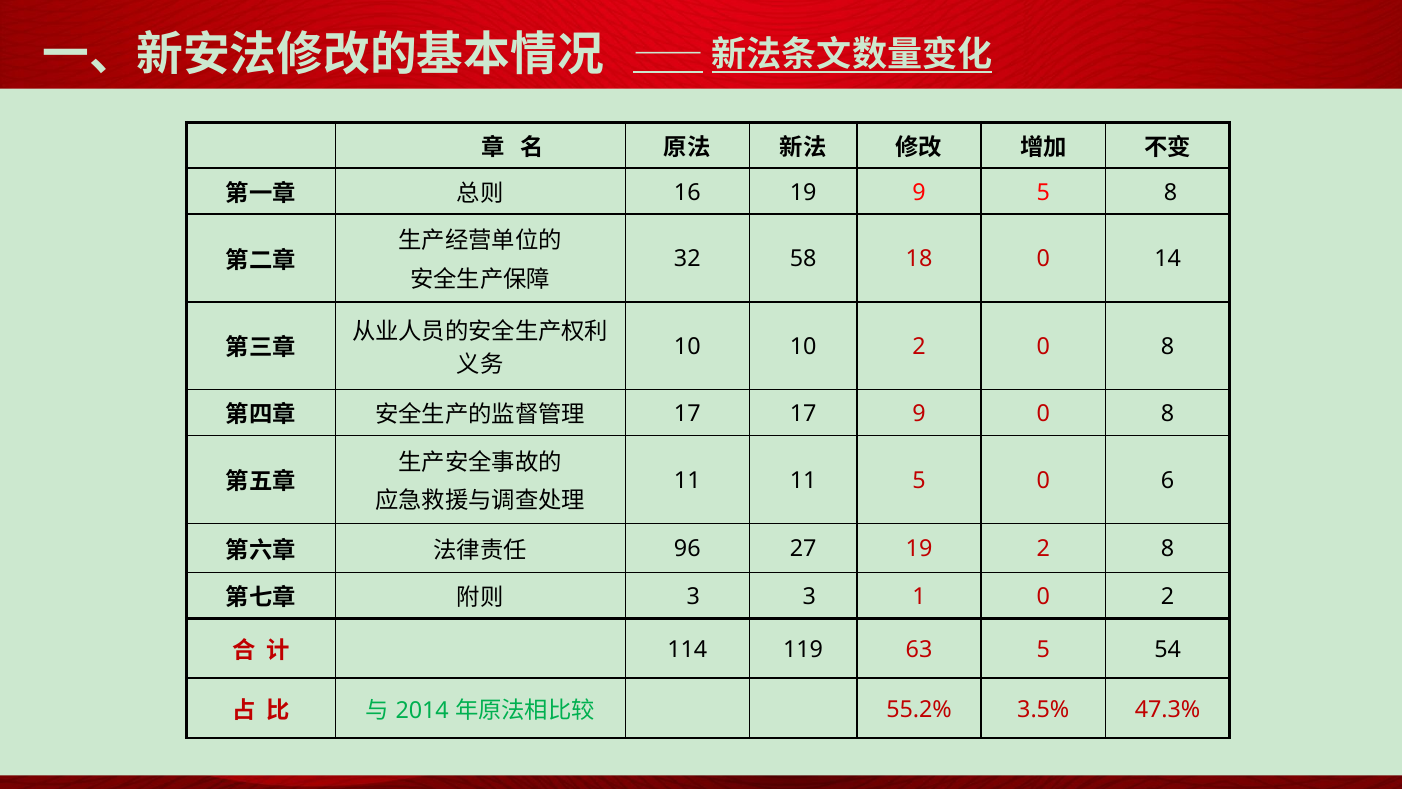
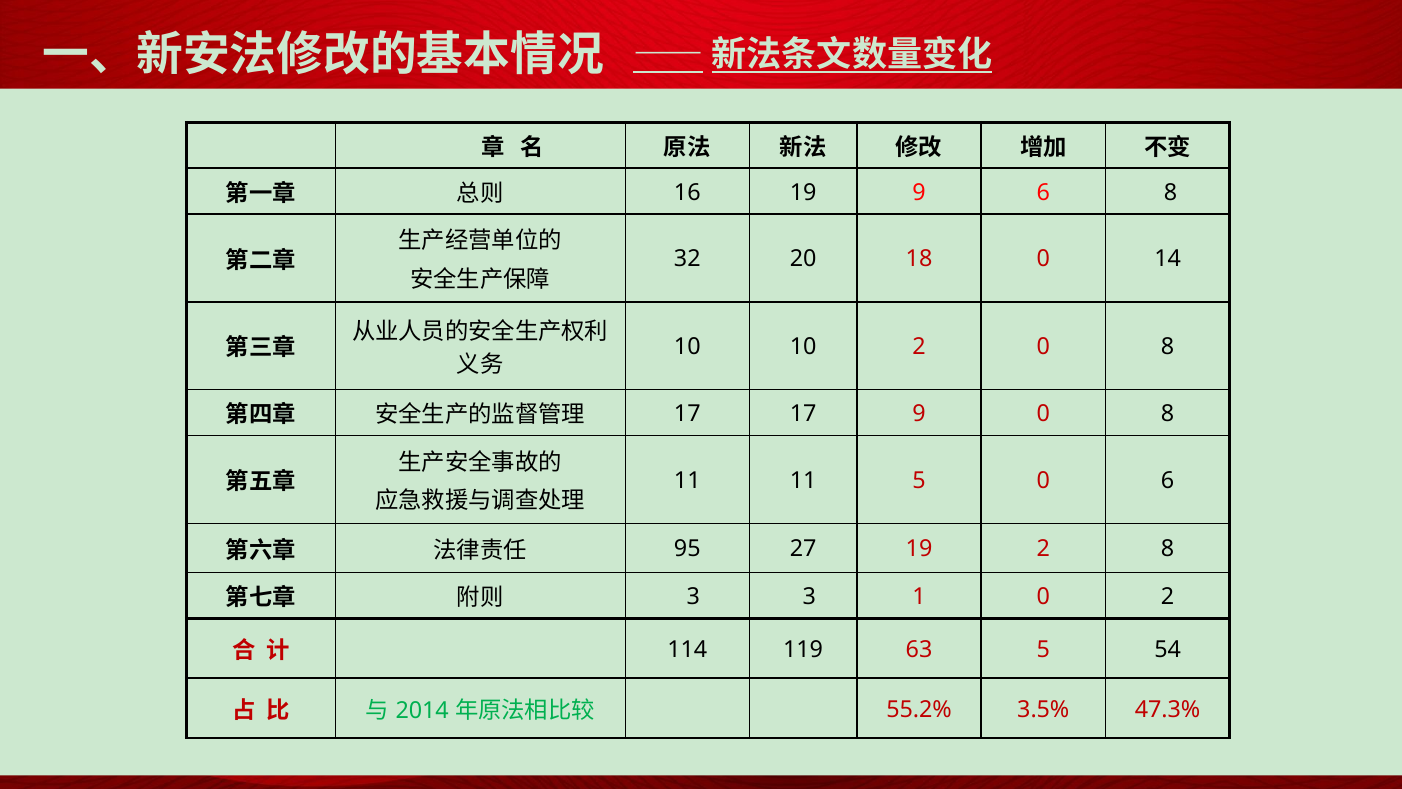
9 5: 5 -> 6
58: 58 -> 20
96: 96 -> 95
